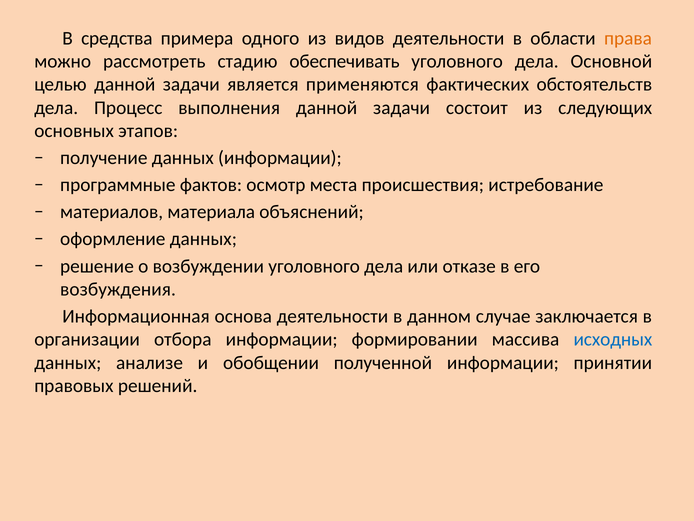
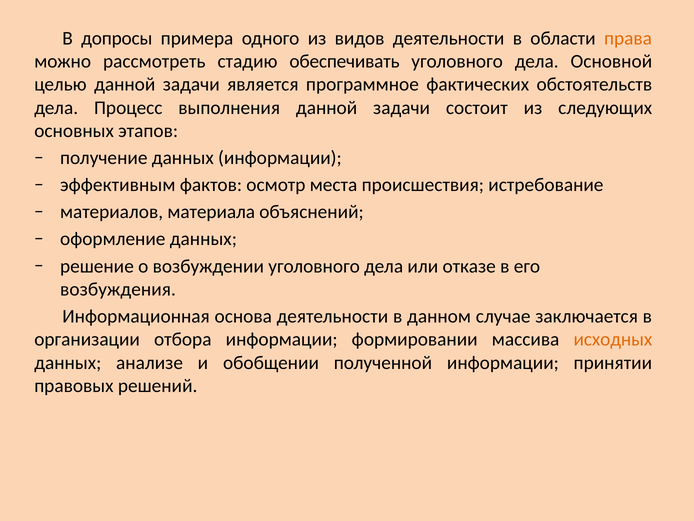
средства: средства -> допросы
применяются: применяются -> программное
программные: программные -> эффективным
исходных colour: blue -> orange
